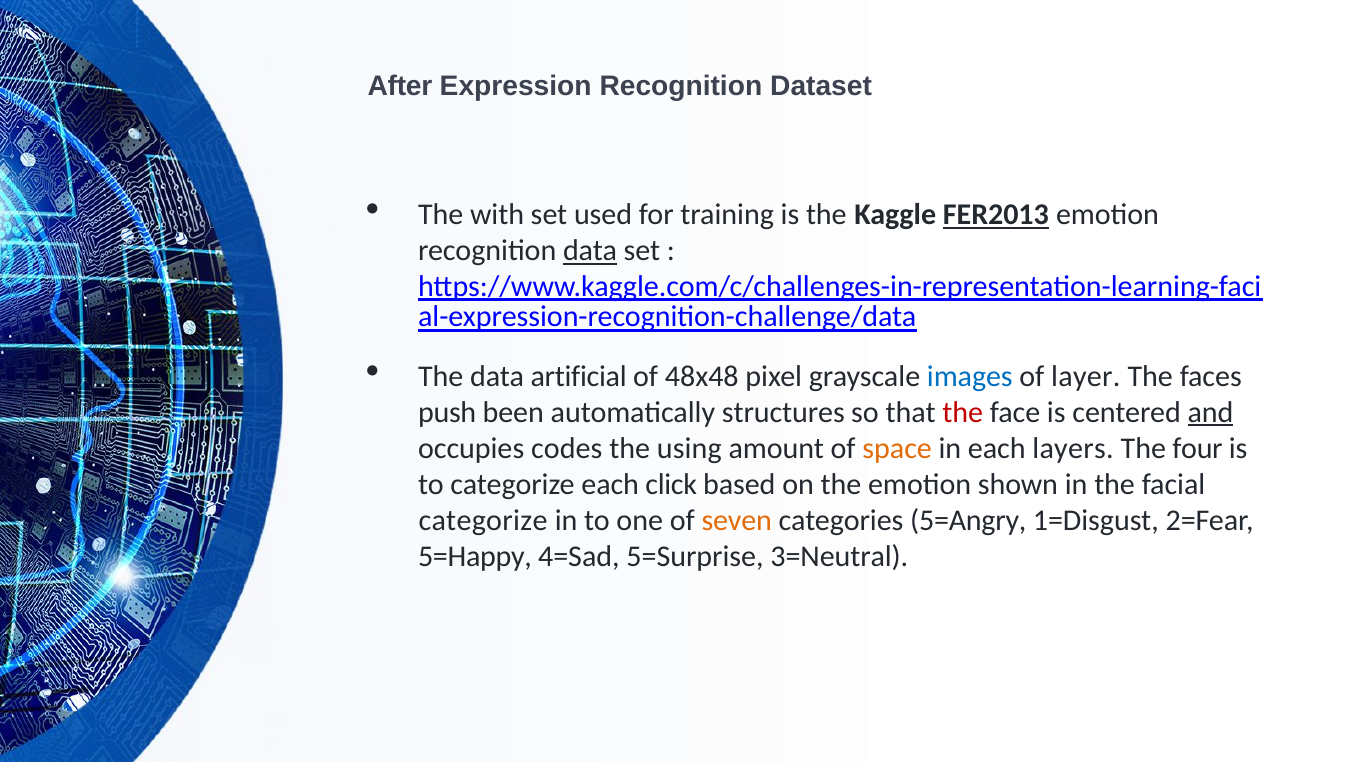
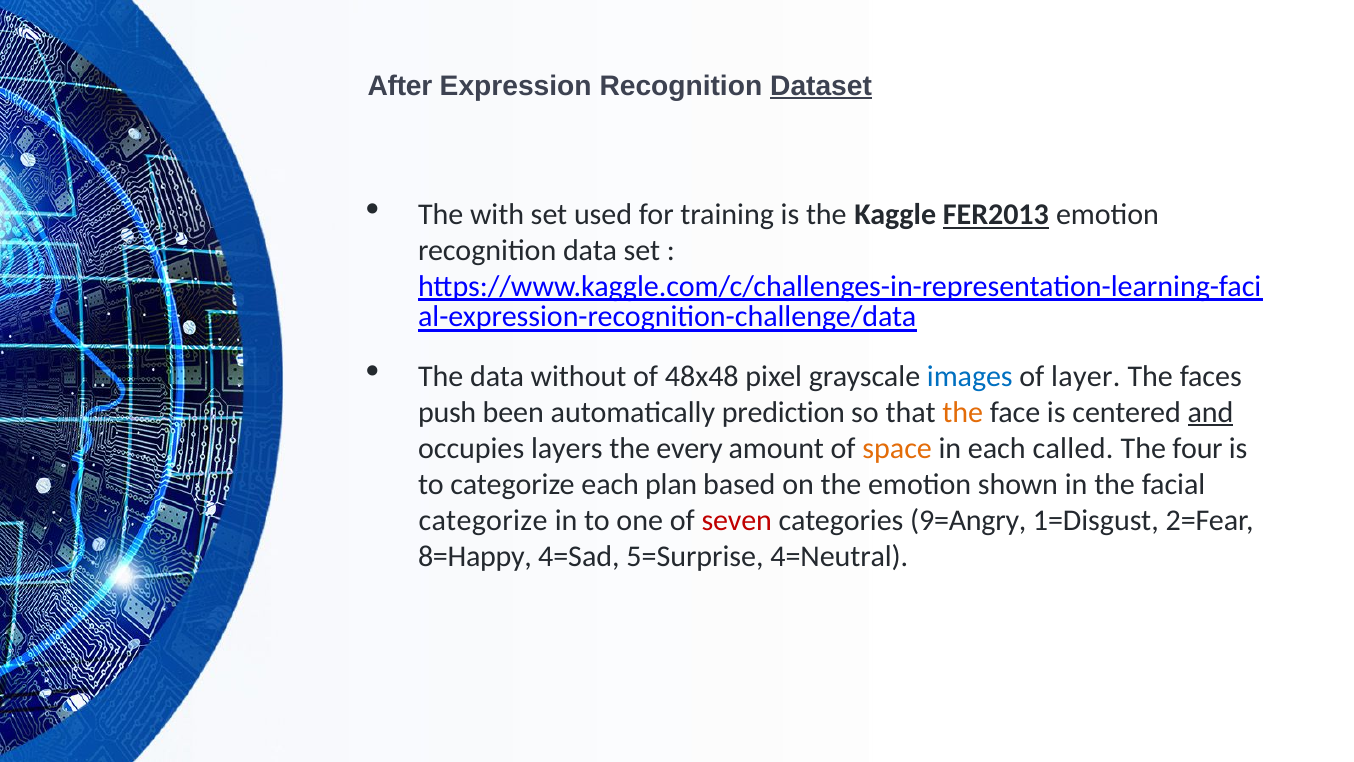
Dataset underline: none -> present
data at (590, 251) underline: present -> none
artificial: artificial -> without
structures: structures -> prediction
the at (963, 412) colour: red -> orange
codes: codes -> layers
using: using -> every
layers: layers -> called
click: click -> plan
seven colour: orange -> red
5=Angry: 5=Angry -> 9=Angry
5=Happy: 5=Happy -> 8=Happy
3=Neutral: 3=Neutral -> 4=Neutral
